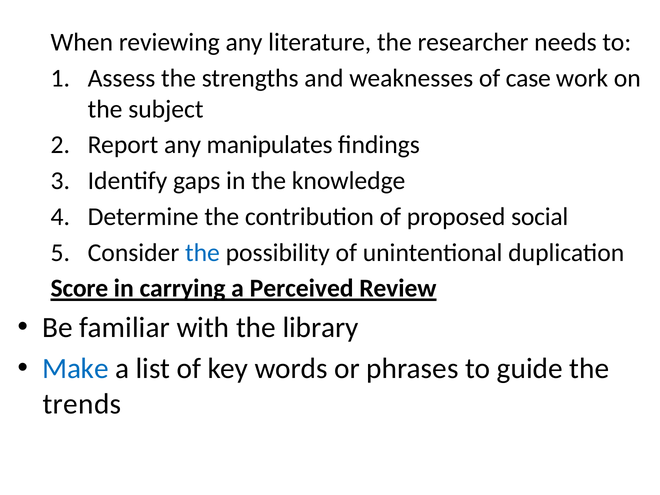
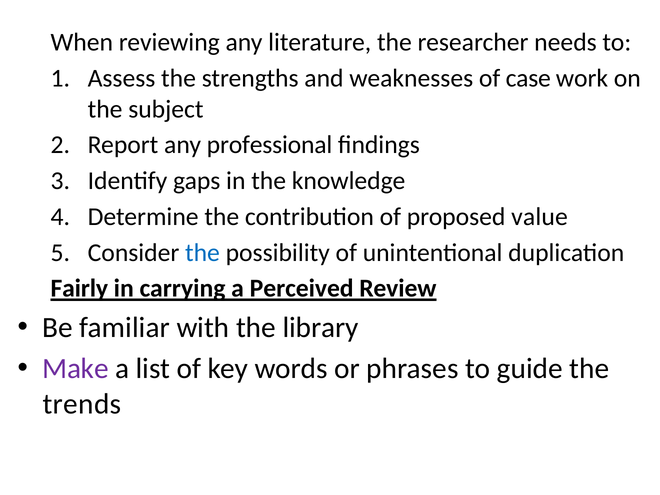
manipulates: manipulates -> professional
social: social -> value
Score: Score -> Fairly
Make colour: blue -> purple
